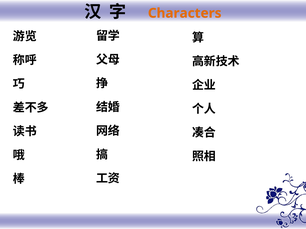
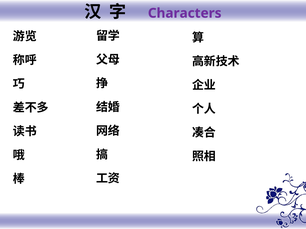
Characters colour: orange -> purple
